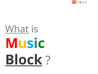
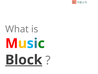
What underline: present -> none
